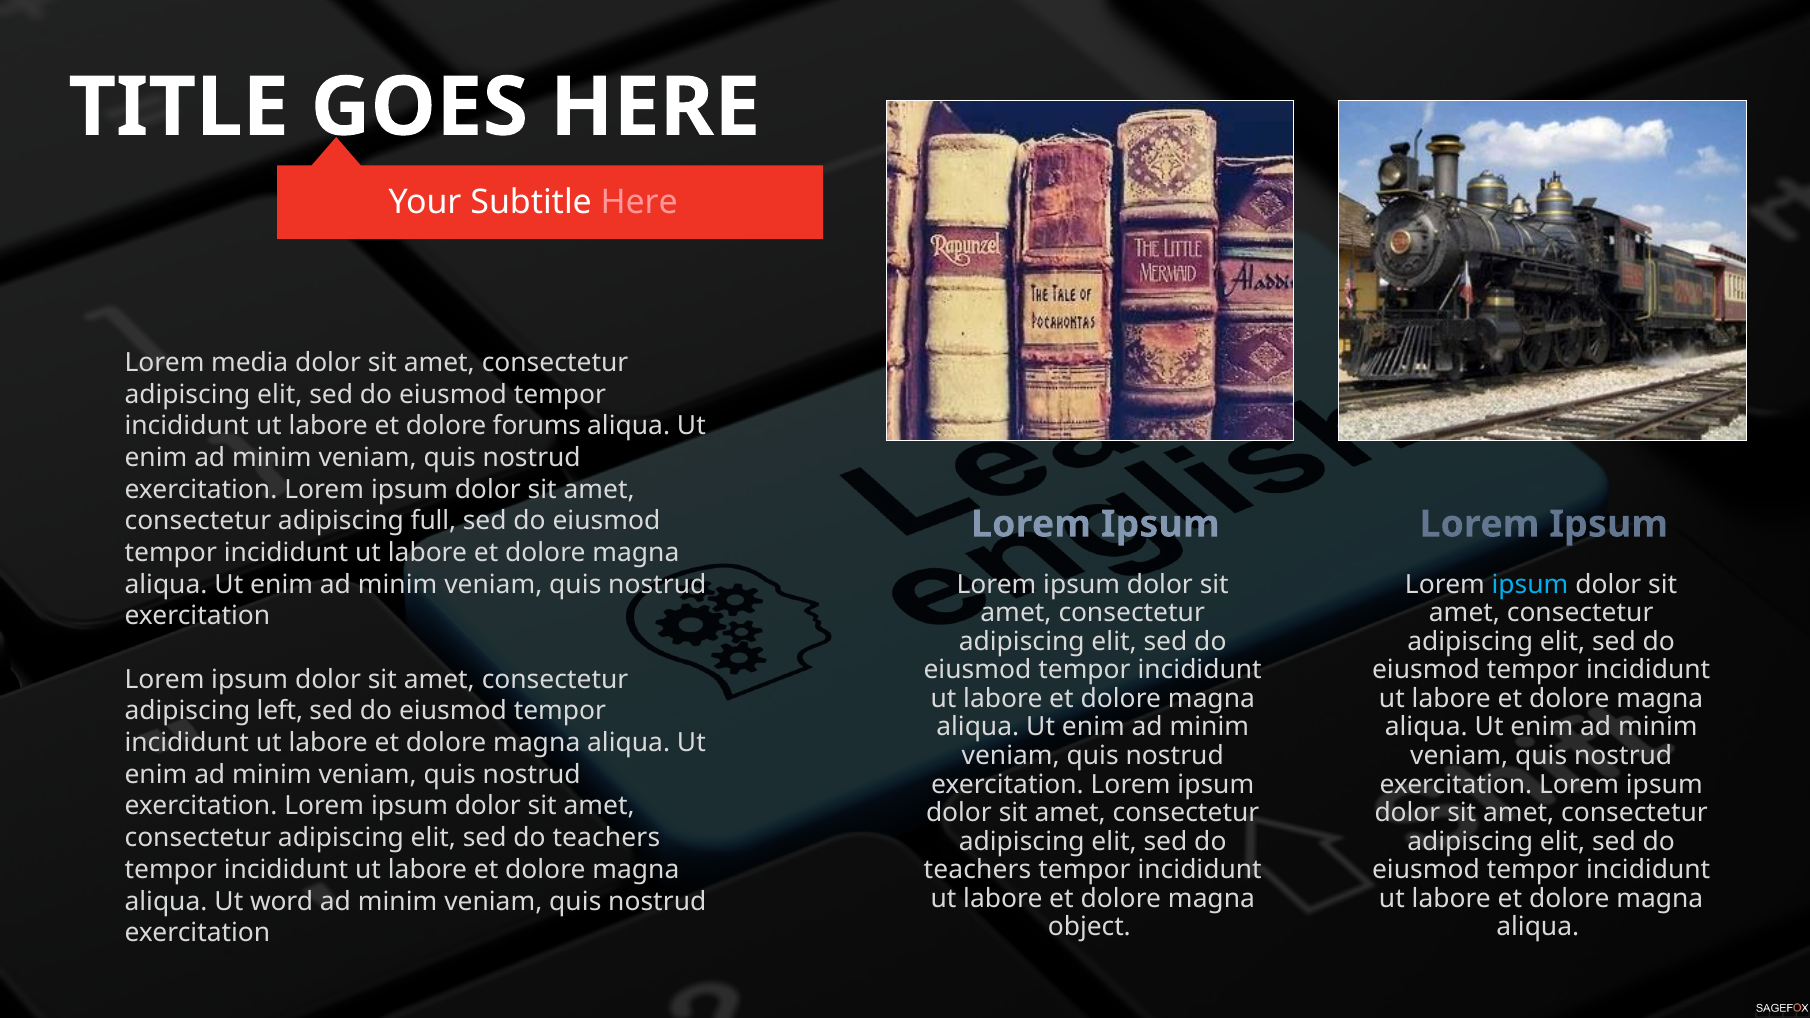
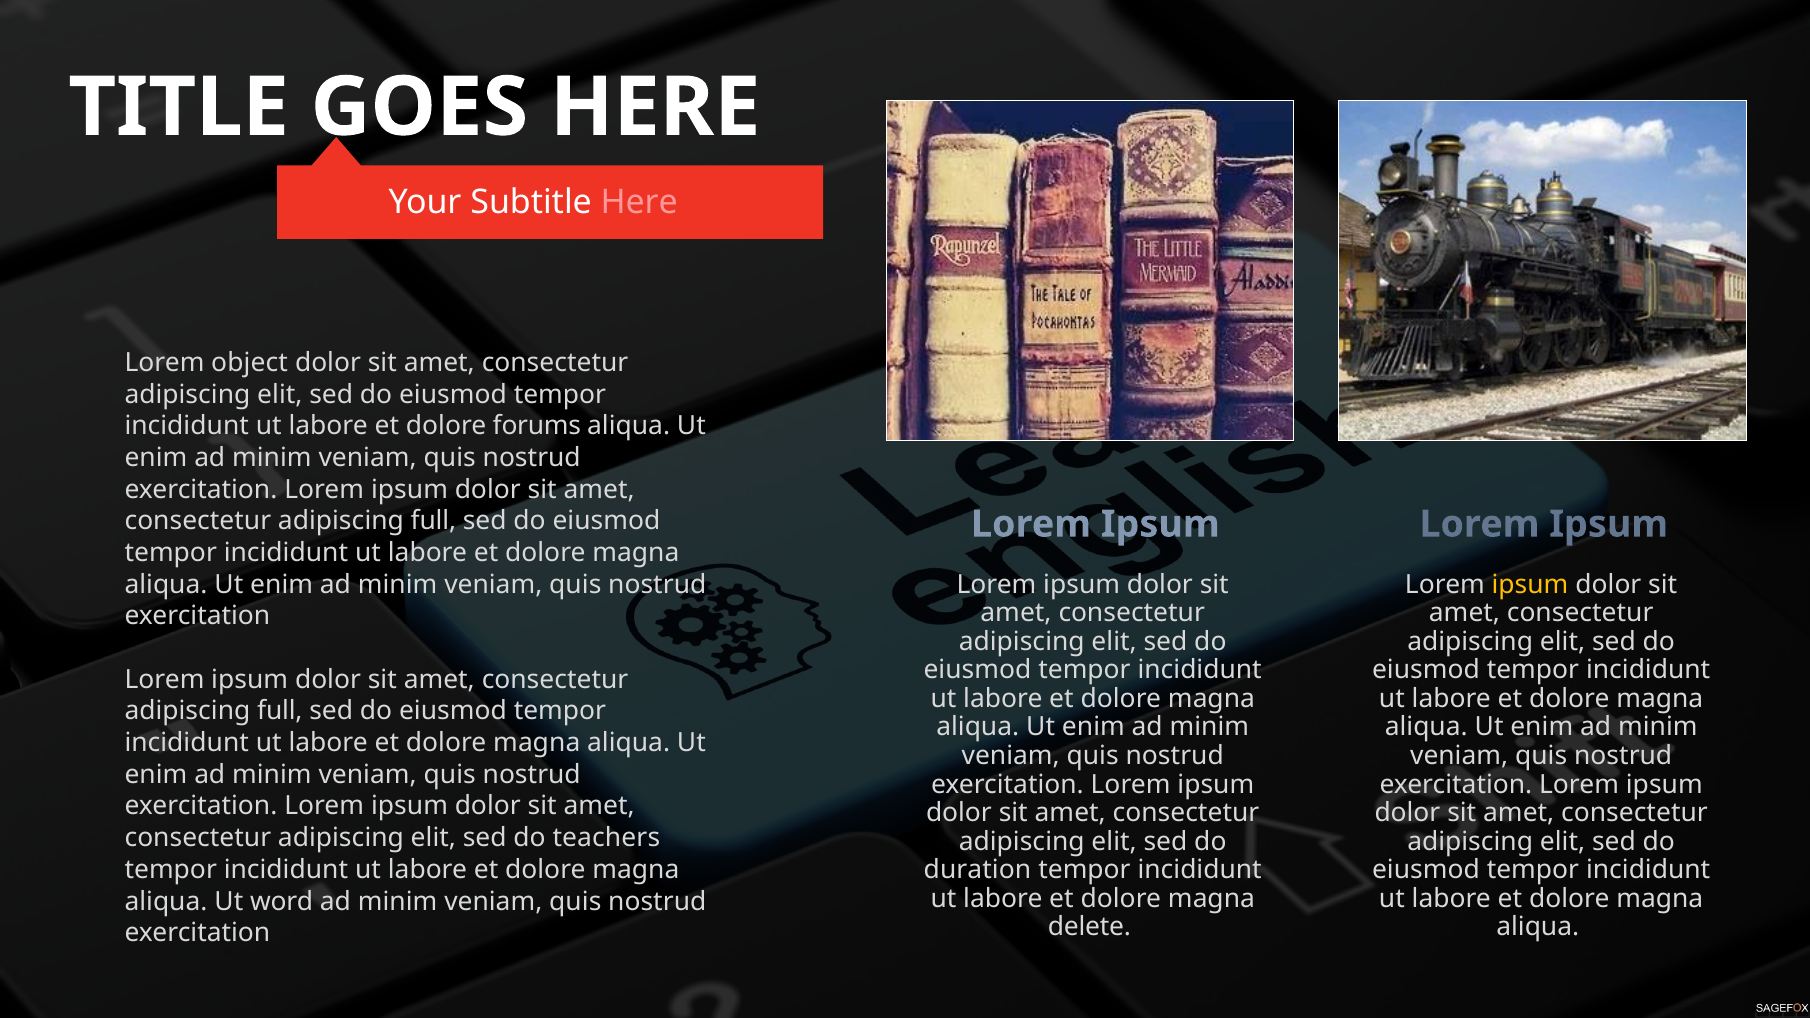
media: media -> object
ipsum at (1530, 585) colour: light blue -> yellow
left at (280, 711): left -> full
teachers at (977, 870): teachers -> duration
object: object -> delete
